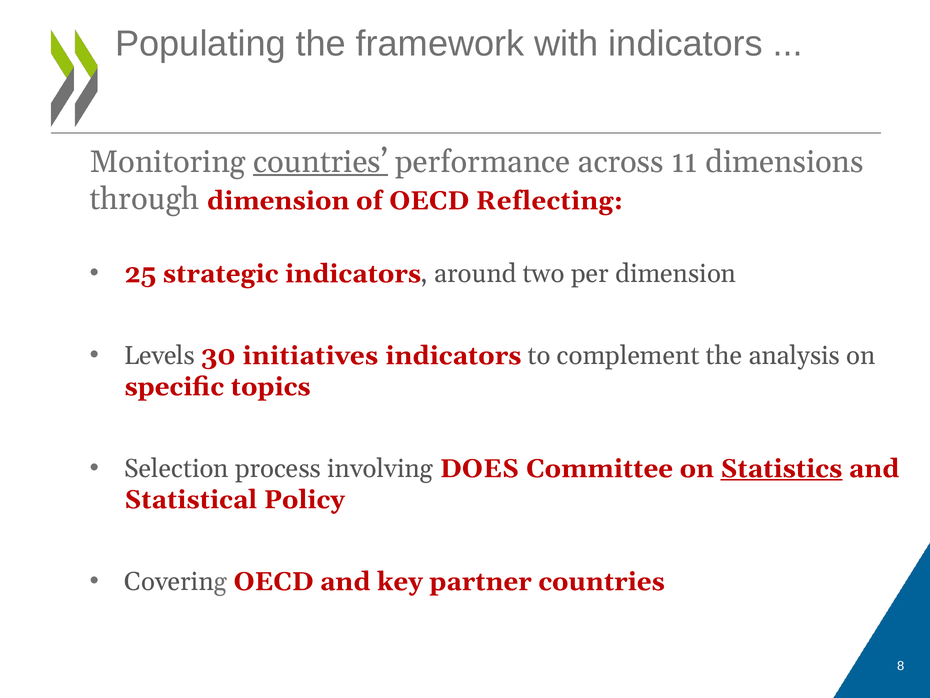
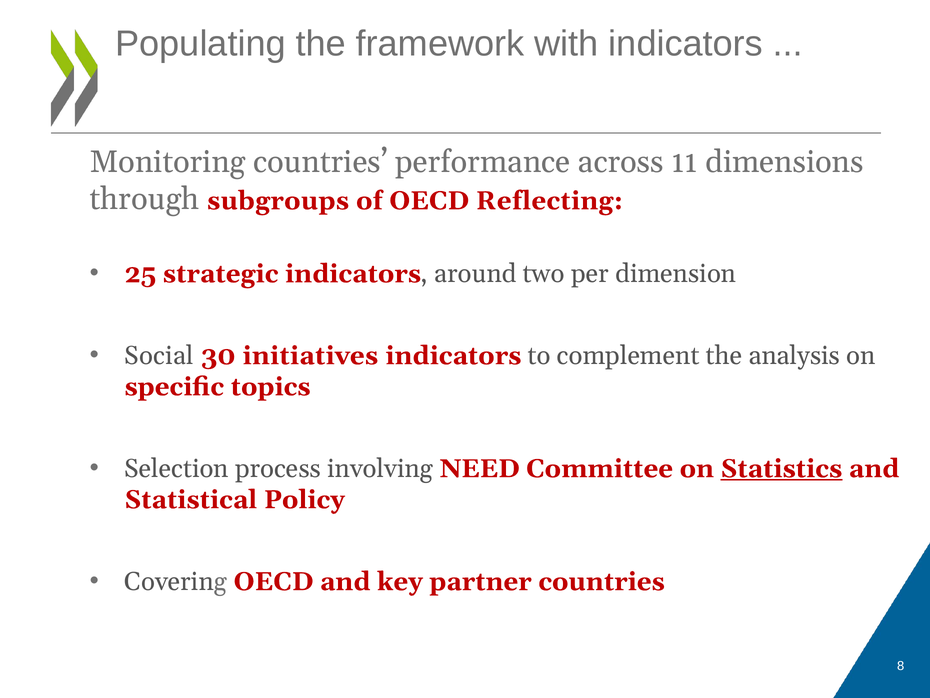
countries at (321, 162) underline: present -> none
through dimension: dimension -> subgroups
Levels: Levels -> Social
DOES: DOES -> NEED
